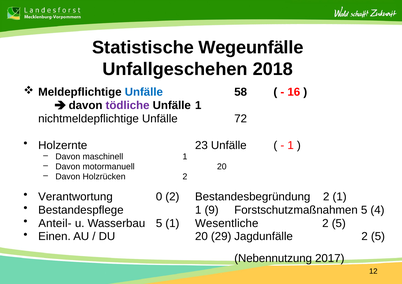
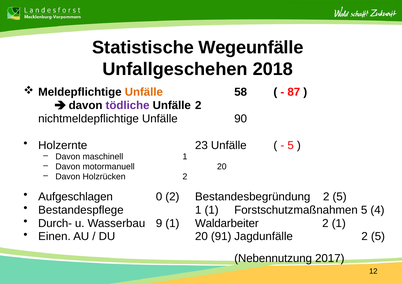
Unfälle at (144, 92) colour: blue -> orange
16: 16 -> 87
Unfälle 1: 1 -> 2
72: 72 -> 90
1 at (291, 145): 1 -> 5
Verantwortung: Verantwortung -> Aufgeschlagen
Bestandesbegründung 2 1: 1 -> 5
1 9: 9 -> 1
Anteil-: Anteil- -> Durch-
Wasserbau 5: 5 -> 9
Wesentliche: Wesentliche -> Waldarbeiter
5 at (339, 223): 5 -> 1
29: 29 -> 91
